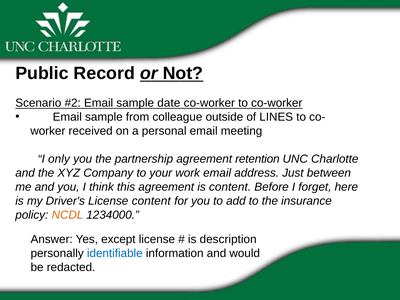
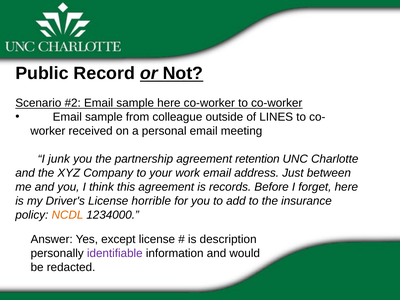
sample date: date -> here
only: only -> junk
is content: content -> records
License content: content -> horrible
identifiable colour: blue -> purple
